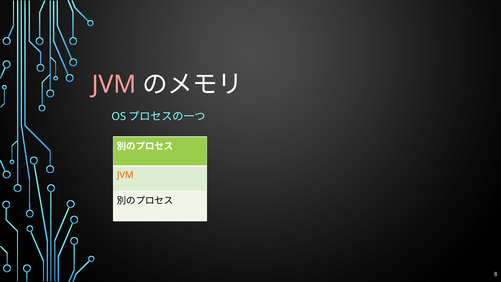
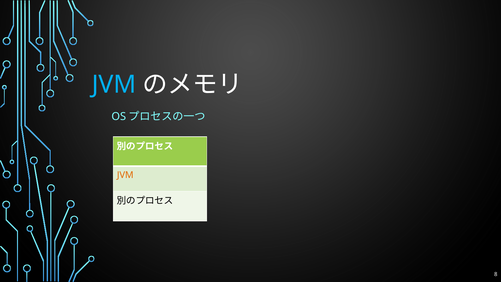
JVM at (114, 85) colour: pink -> light blue
